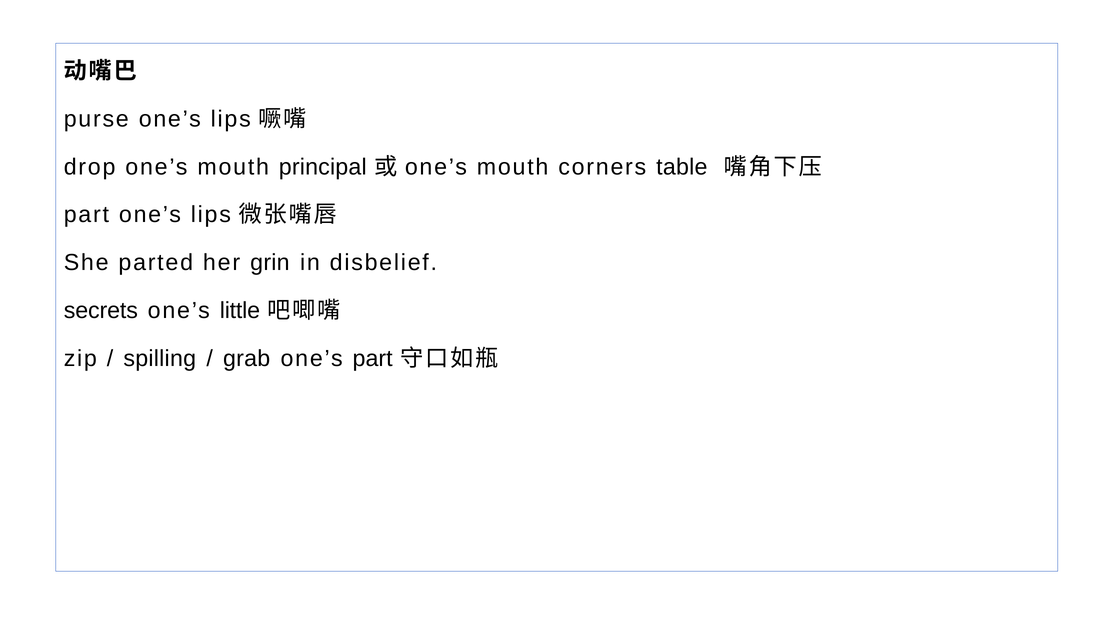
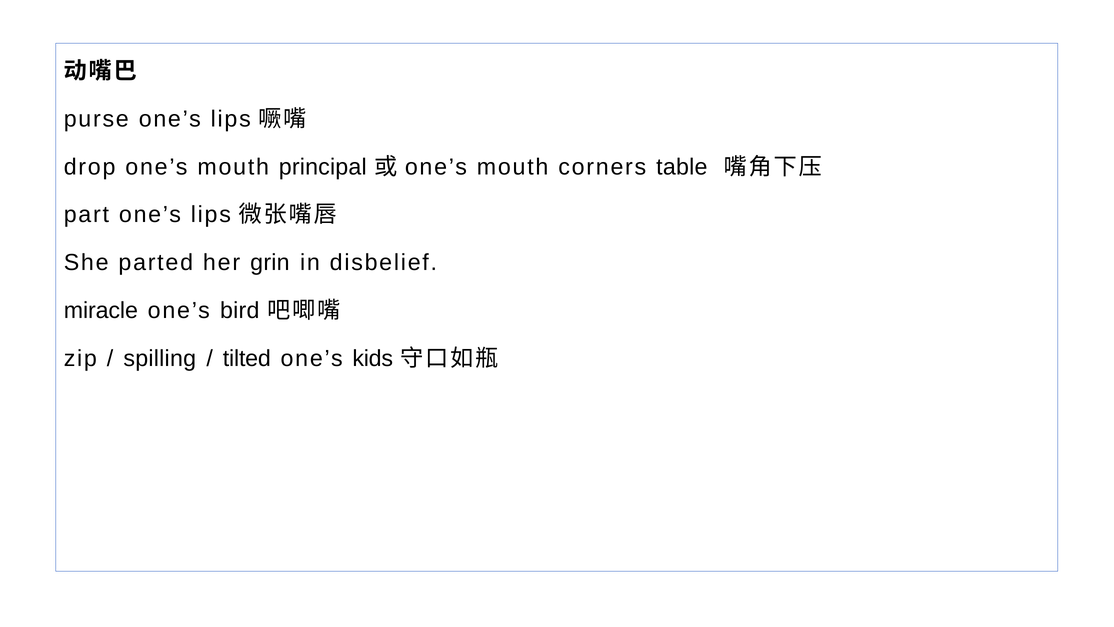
secrets: secrets -> miracle
little: little -> bird
grab: grab -> tilted
one’s part: part -> kids
